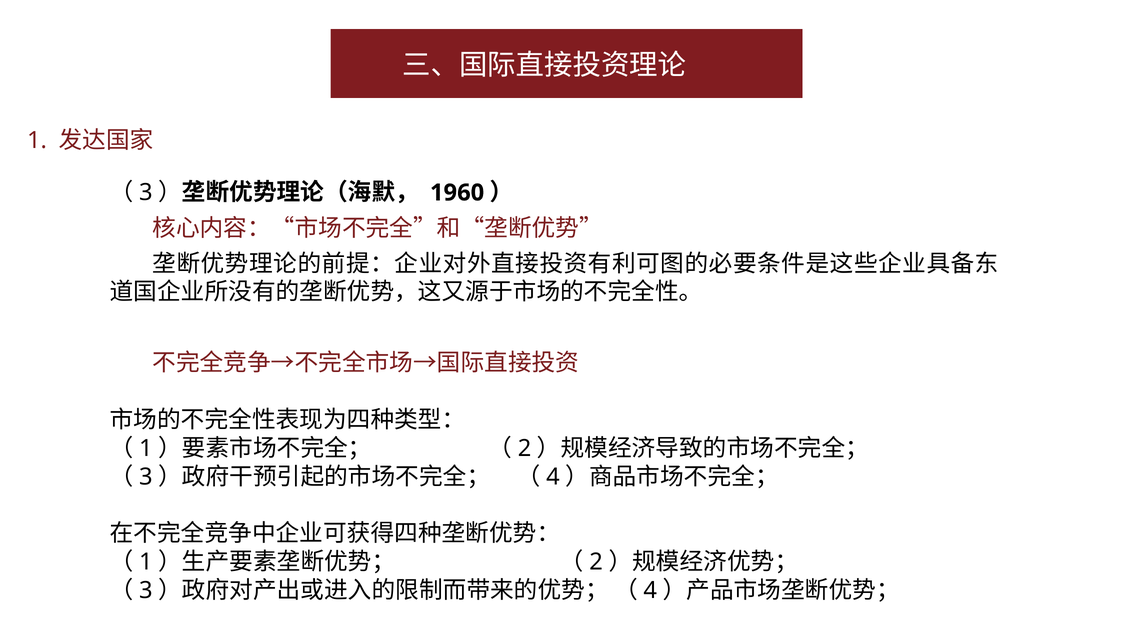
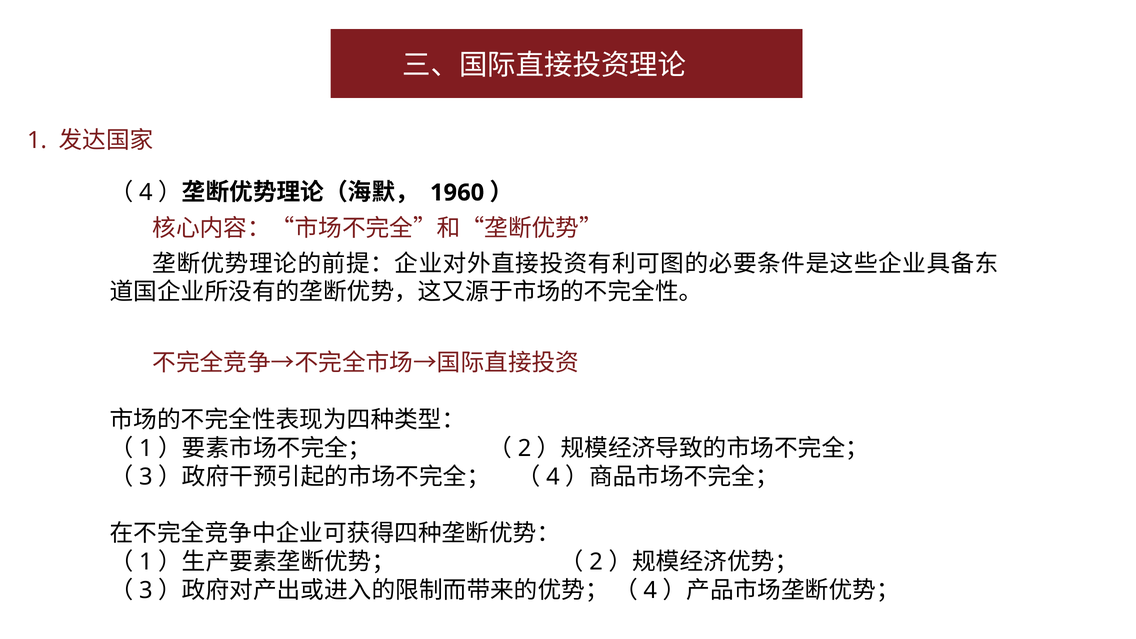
3 at (146, 193): 3 -> 4
